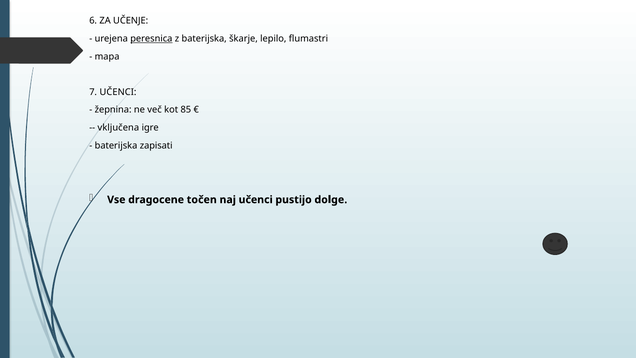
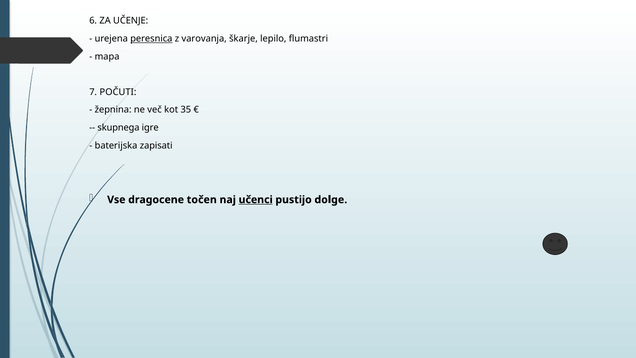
z baterijska: baterijska -> varovanja
7 UČENCI: UČENCI -> POČUTI
85: 85 -> 35
vključena: vključena -> skupnega
učenci at (256, 200) underline: none -> present
